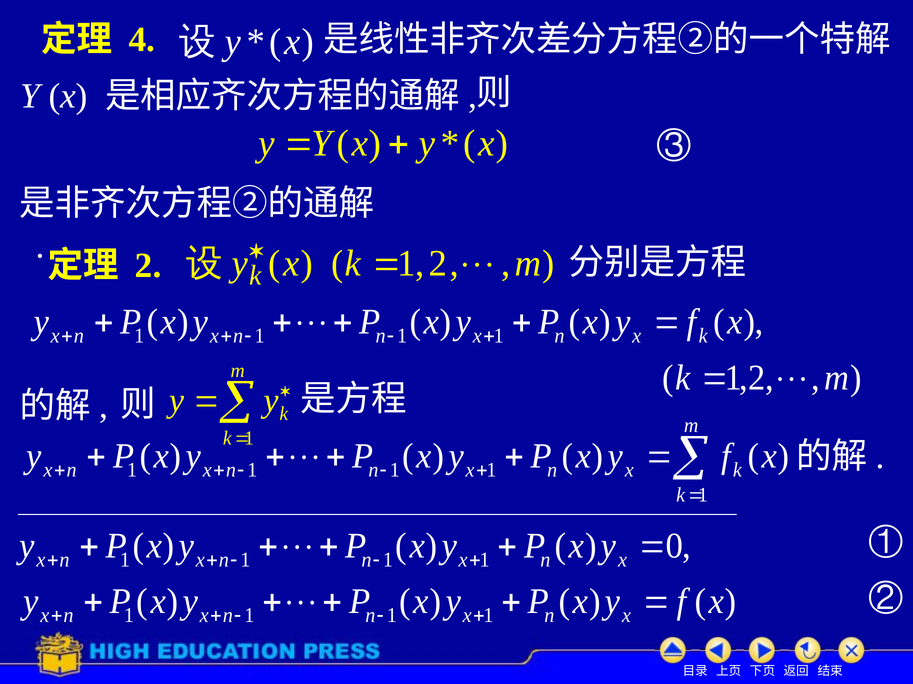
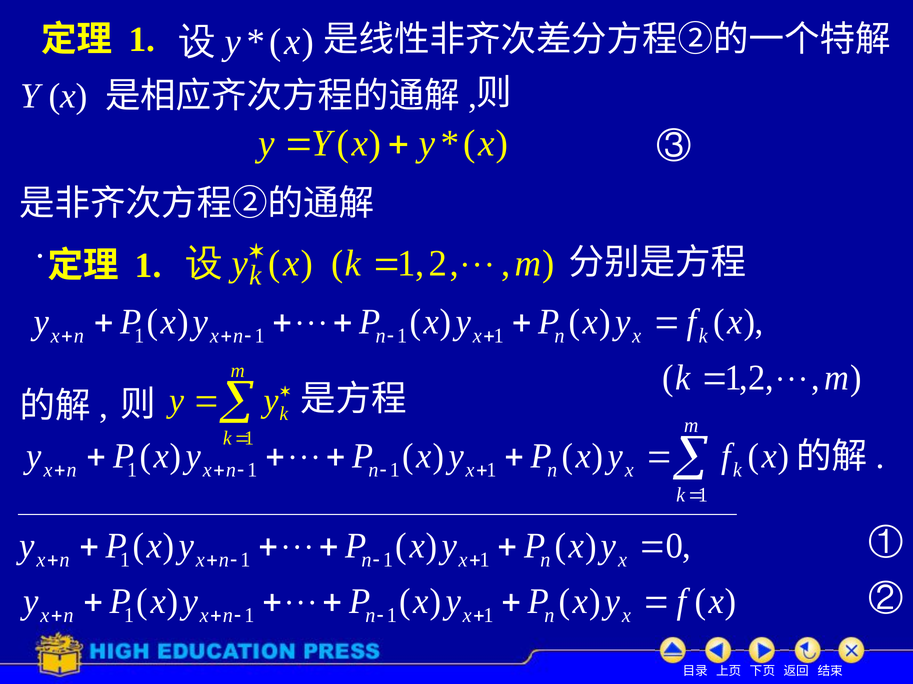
4 at (142, 40): 4 -> 1
2 at (148, 266): 2 -> 1
